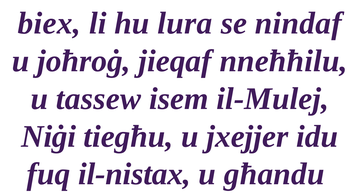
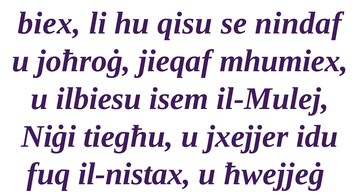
lura: lura -> qisu
nneħħilu: nneħħilu -> mhumiex
tassew: tassew -> ilbiesu
għandu: għandu -> ħwejjeġ
